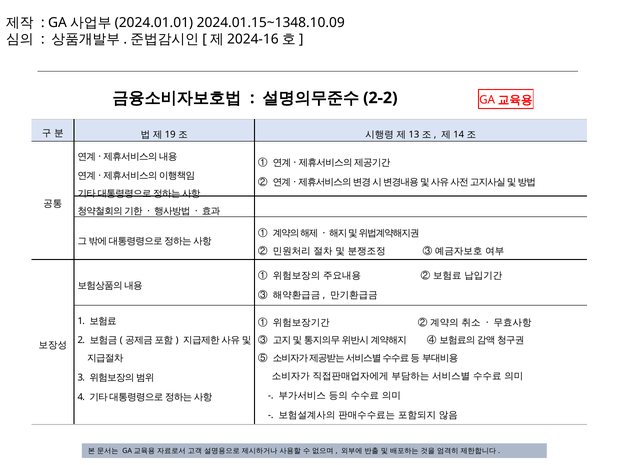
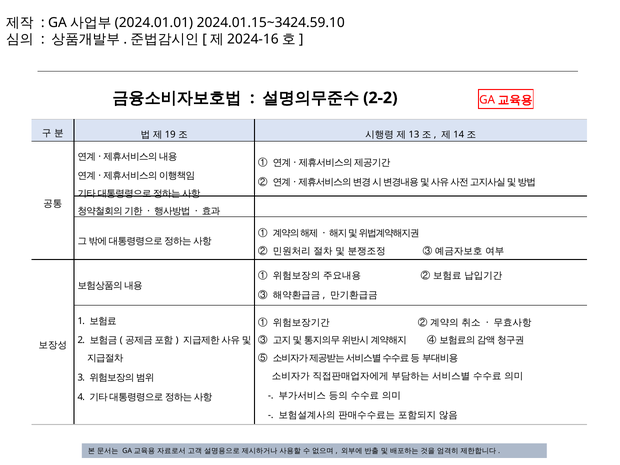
2024.01.15~1348.10.09: 2024.01.15~1348.10.09 -> 2024.01.15~3424.59.10
